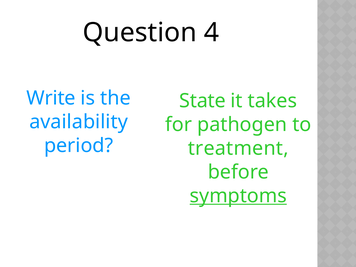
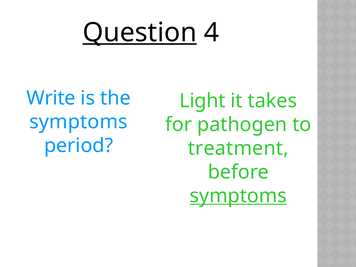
Question underline: none -> present
State: State -> Light
availability at (79, 122): availability -> symptoms
